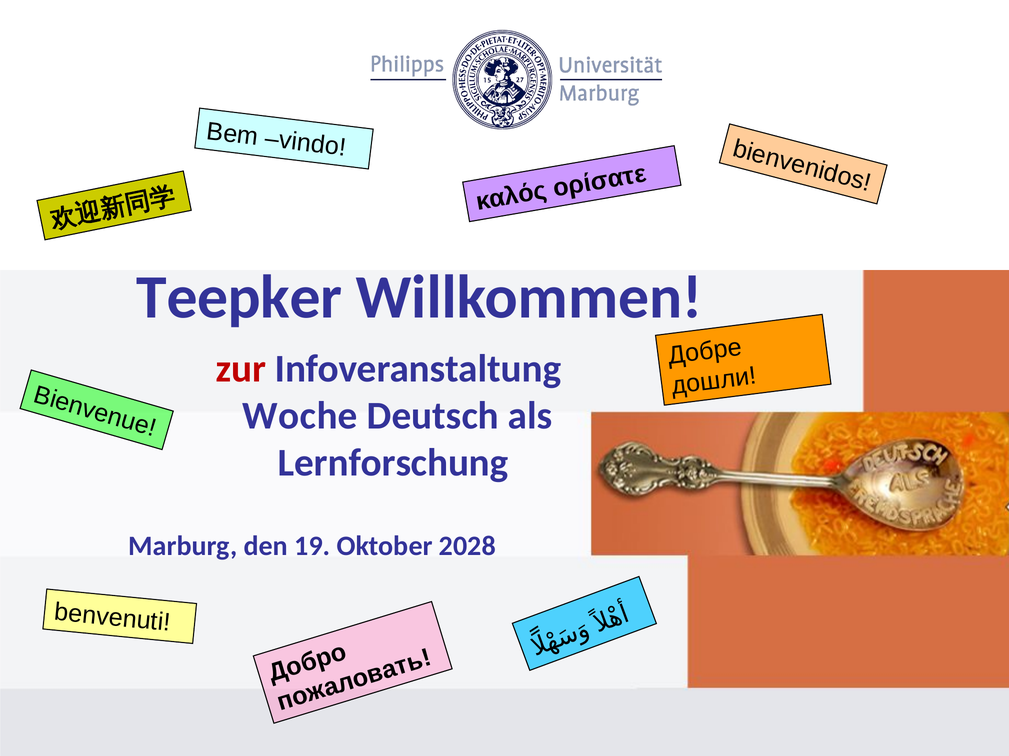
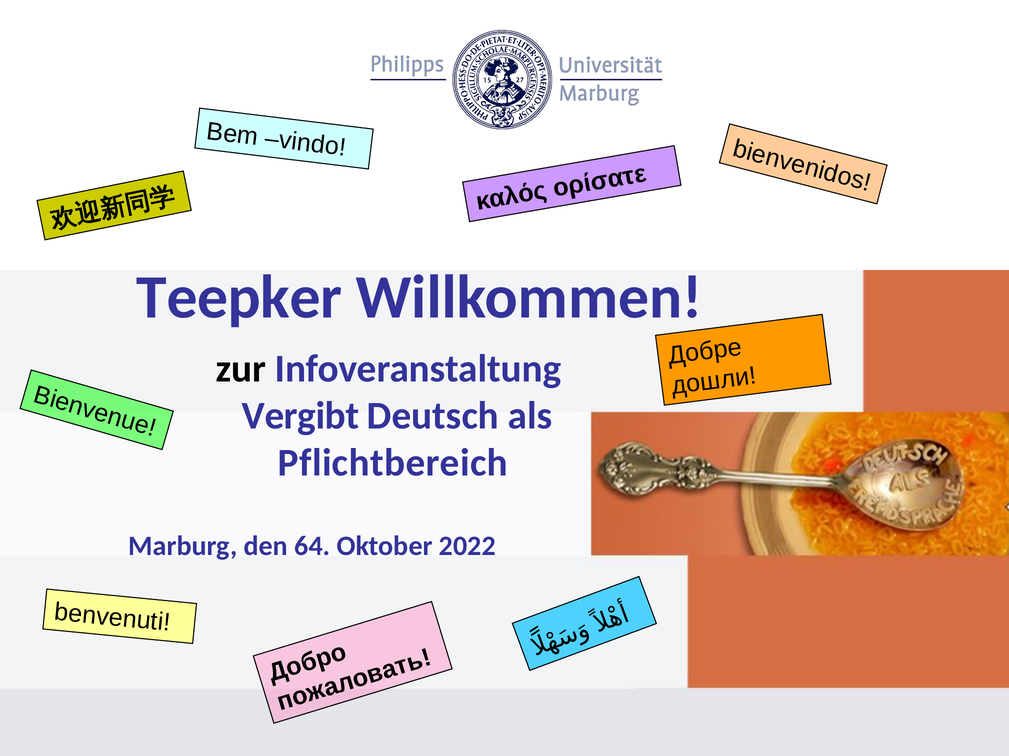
zur colour: red -> black
Woche: Woche -> Vergibt
Lernforschung: Lernforschung -> Pflichtbereich
19: 19 -> 64
2028: 2028 -> 2022
